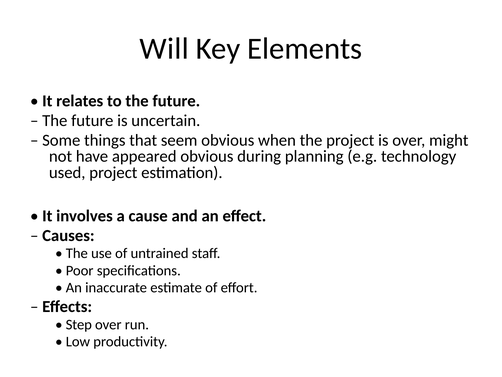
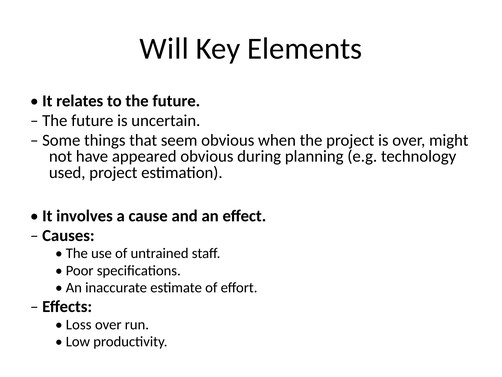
Step: Step -> Loss
